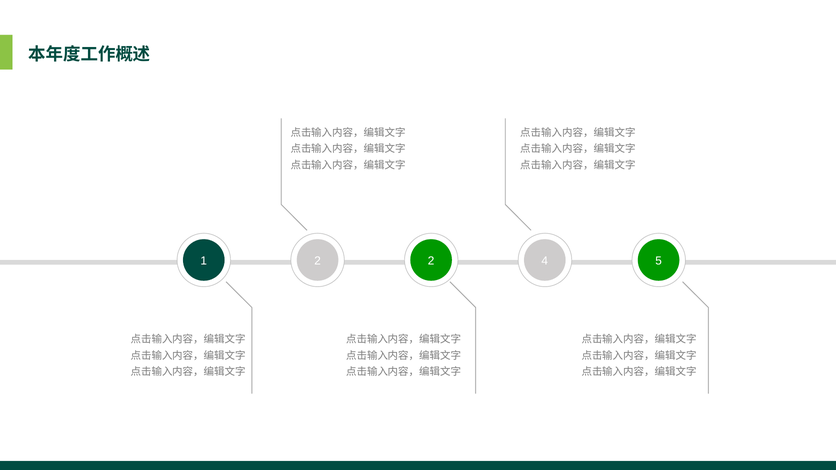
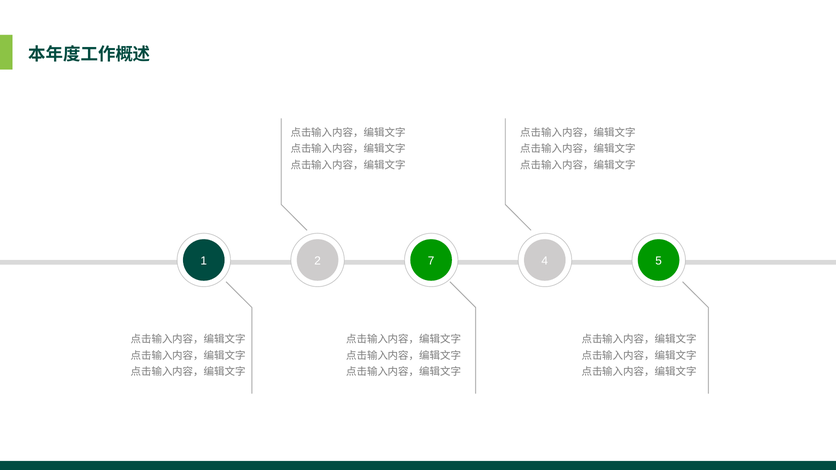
2 2: 2 -> 7
